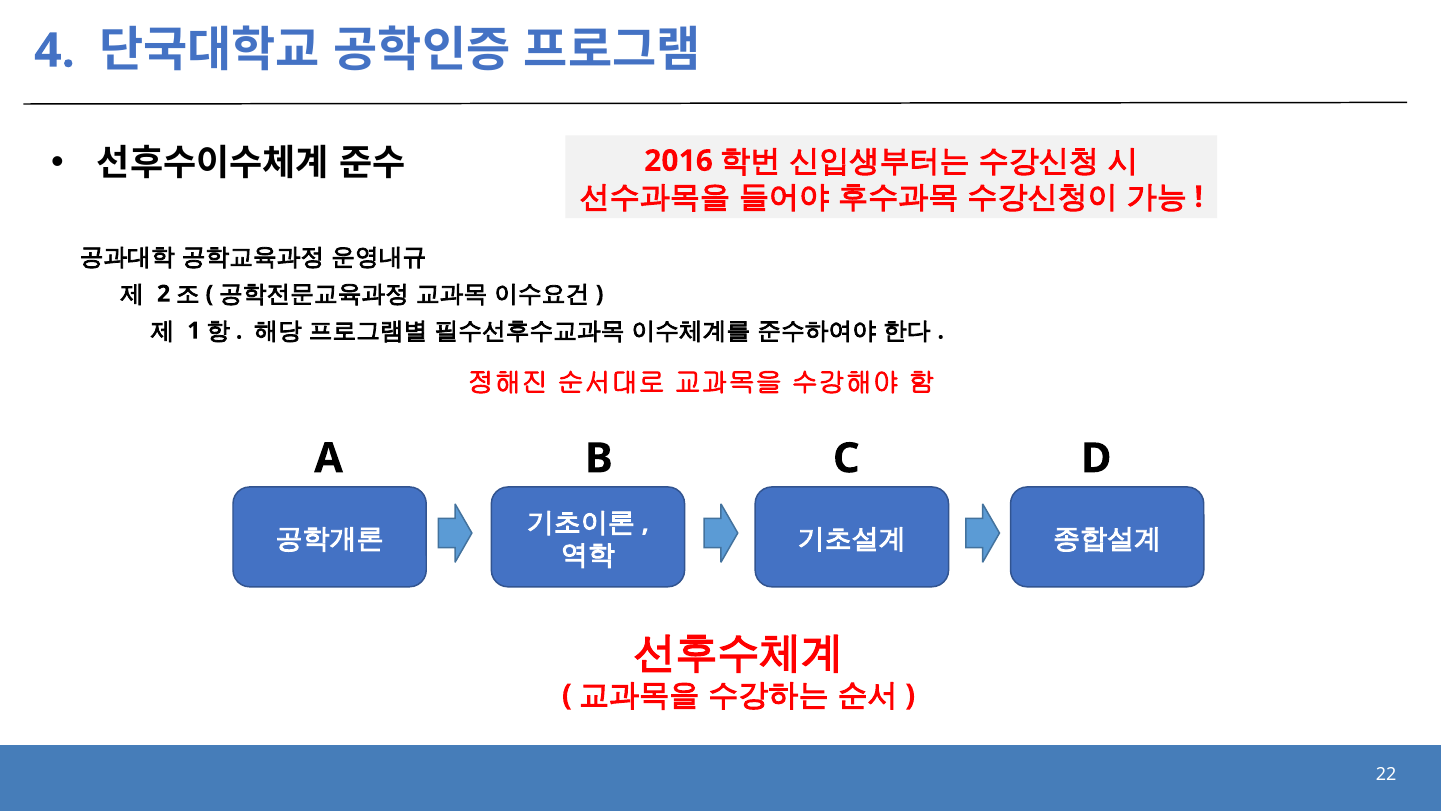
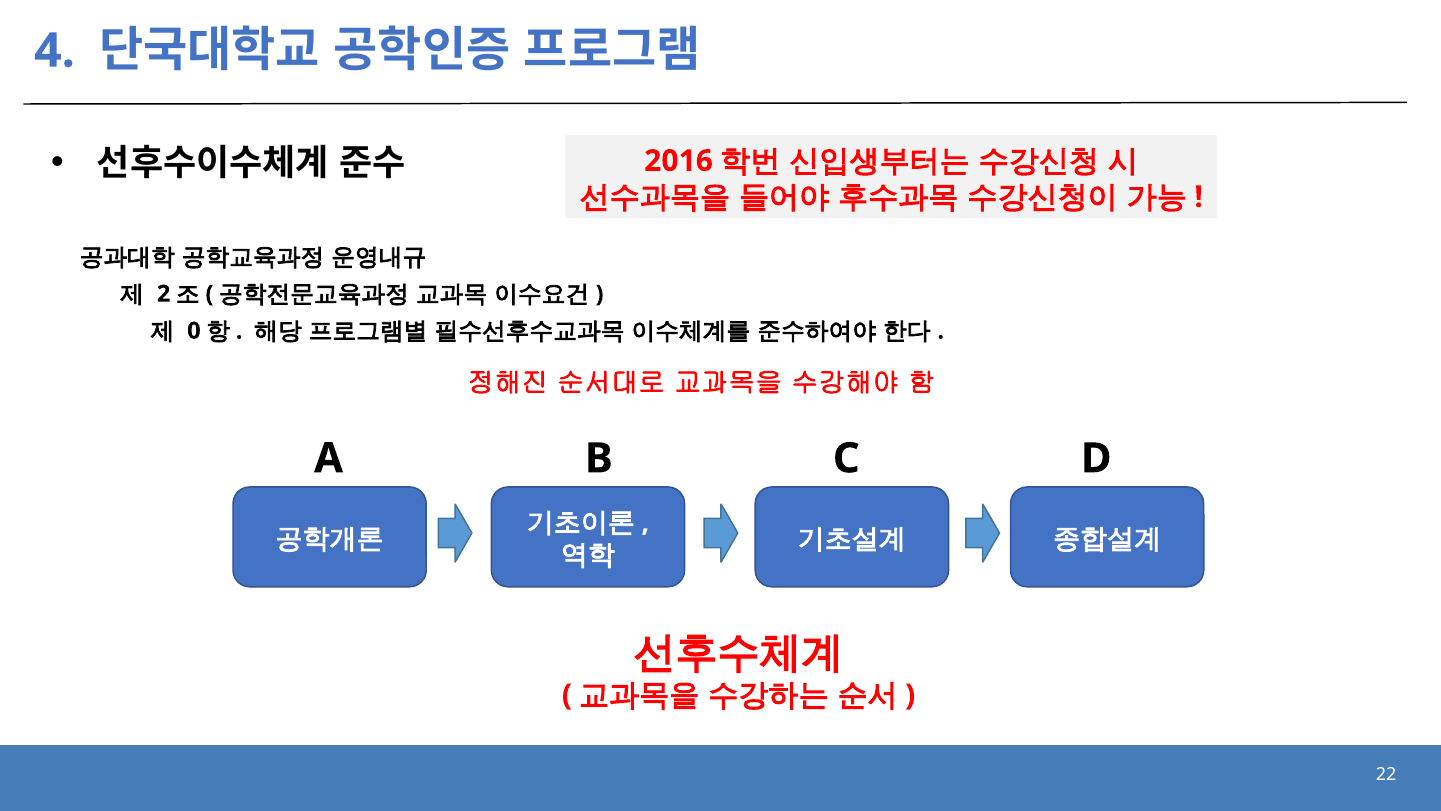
1: 1 -> 0
